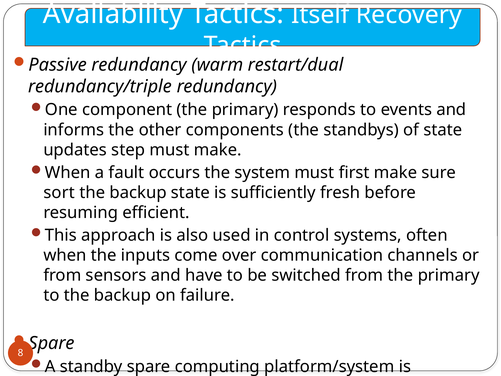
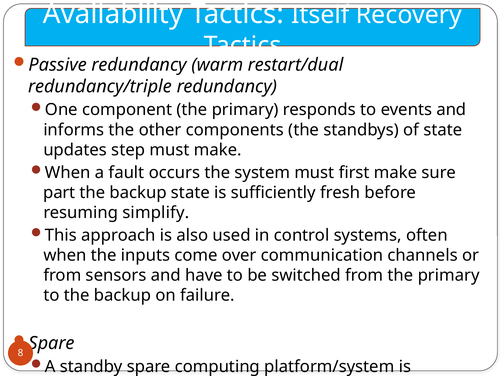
sort: sort -> part
efficient: efficient -> simplify
